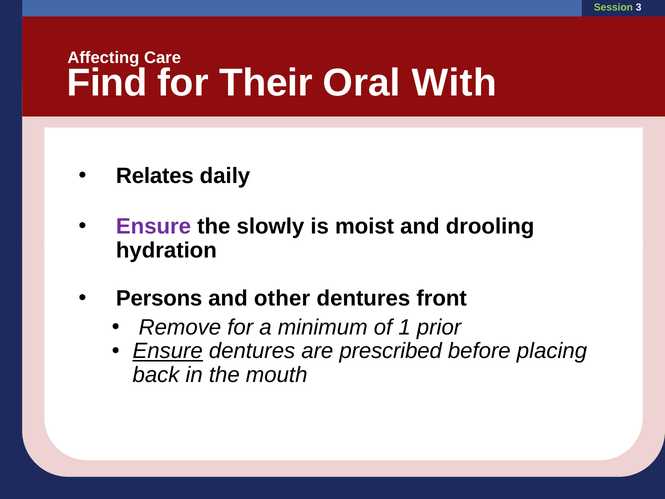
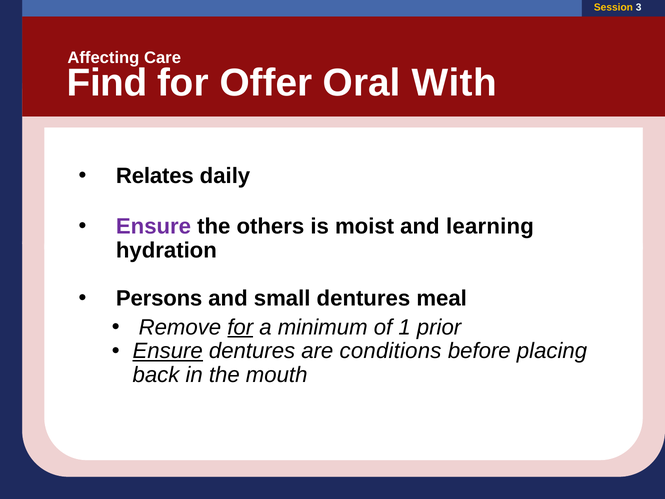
Session colour: light green -> yellow
Their: Their -> Offer
slowly: slowly -> others
drooling: drooling -> learning
other: other -> small
front: front -> meal
for at (240, 327) underline: none -> present
prescribed: prescribed -> conditions
